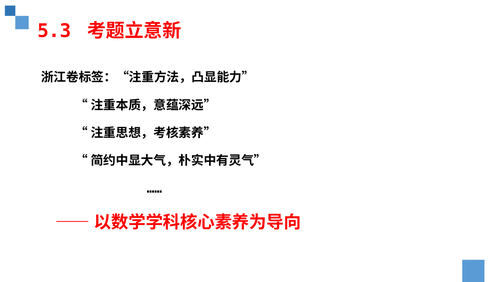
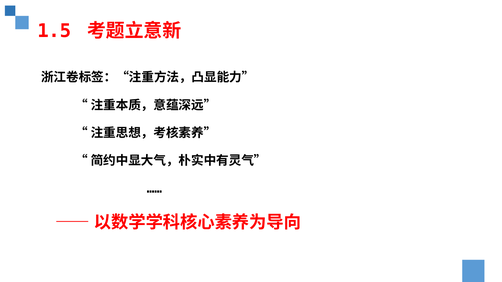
5.3: 5.3 -> 1.5
